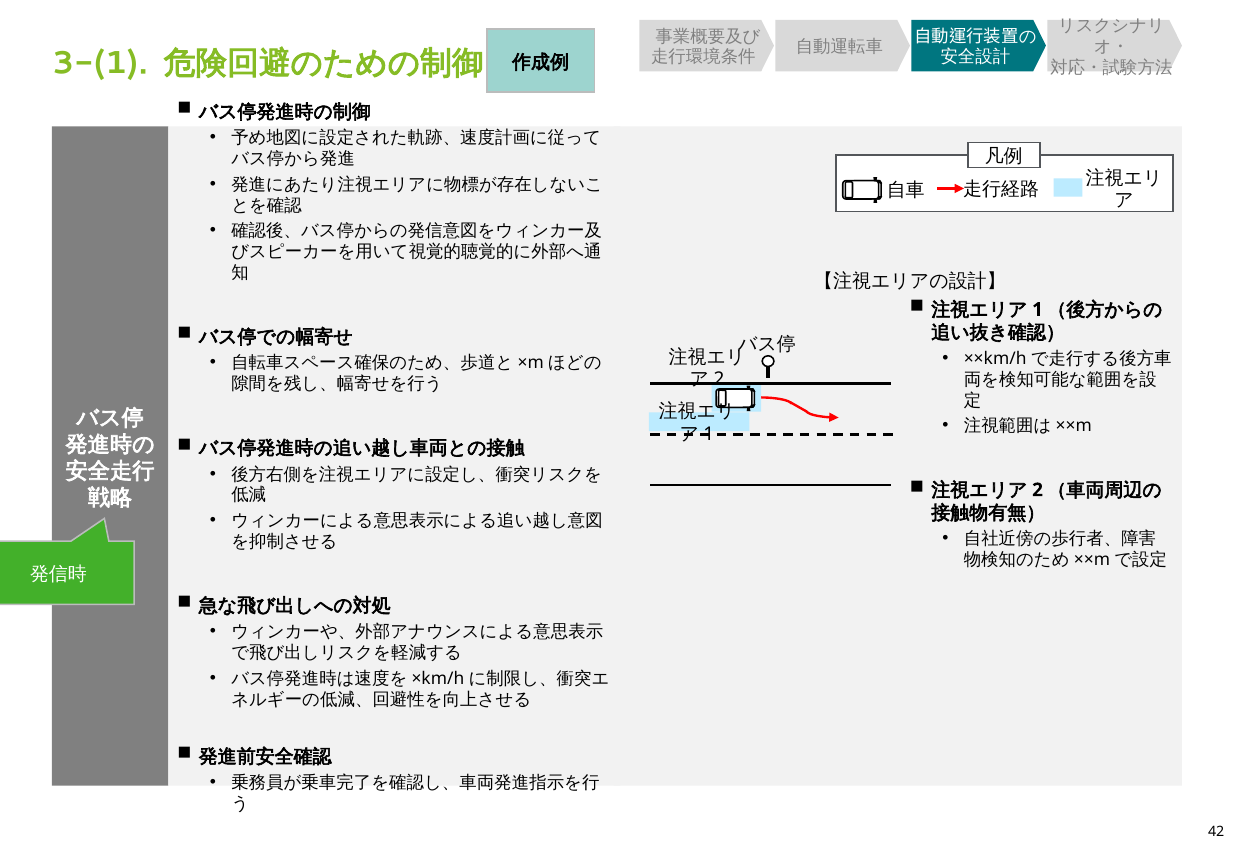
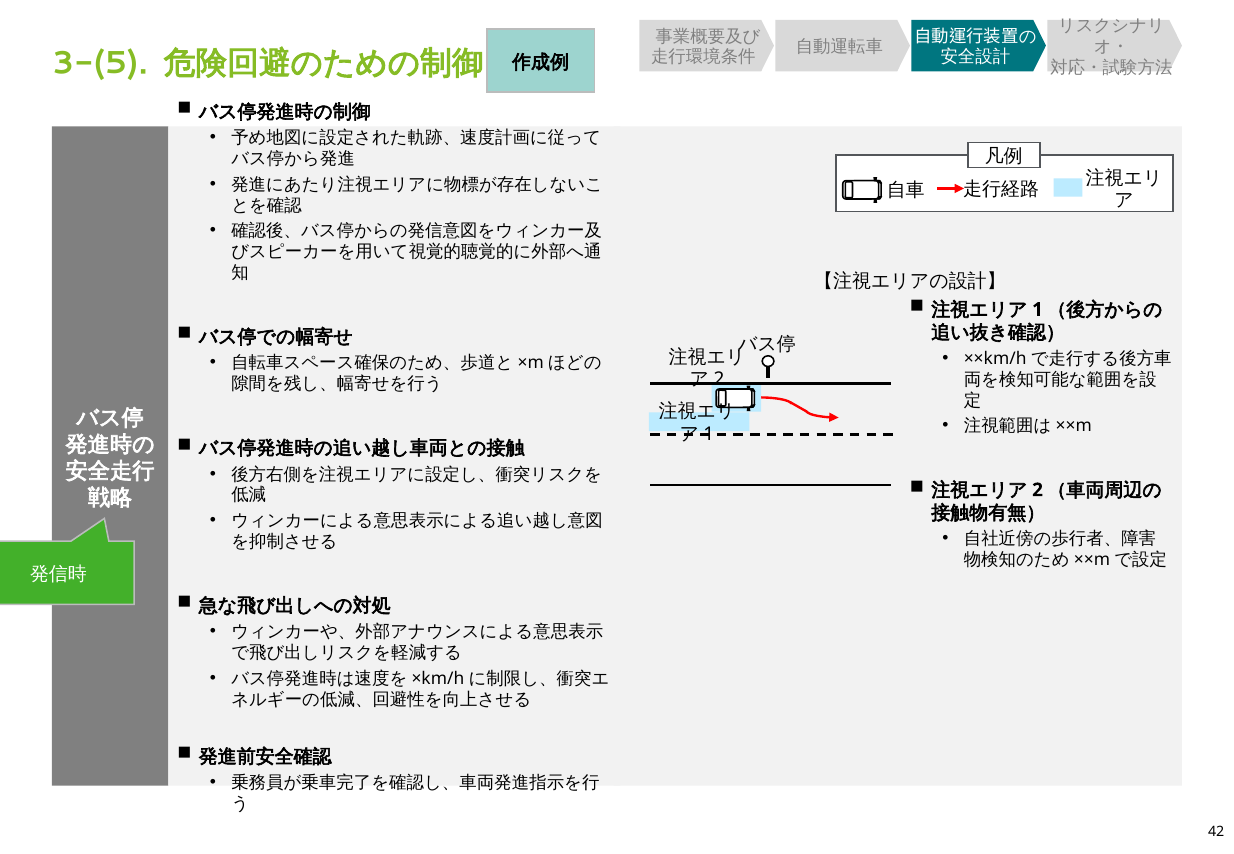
3-(1: 3-(1 -> 3-(5
